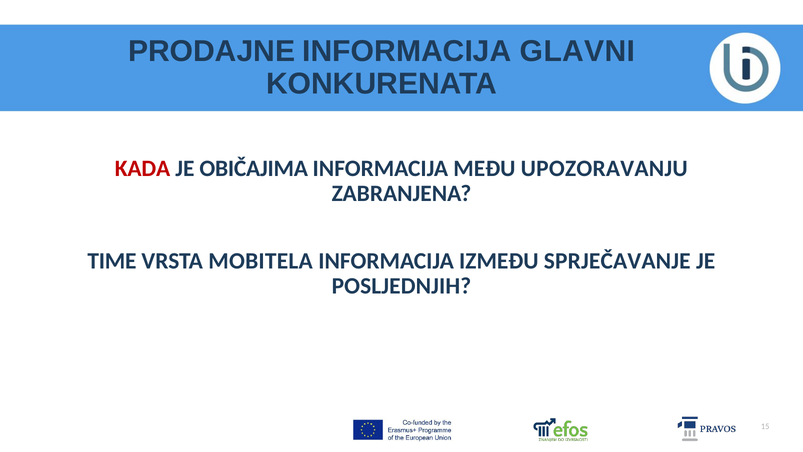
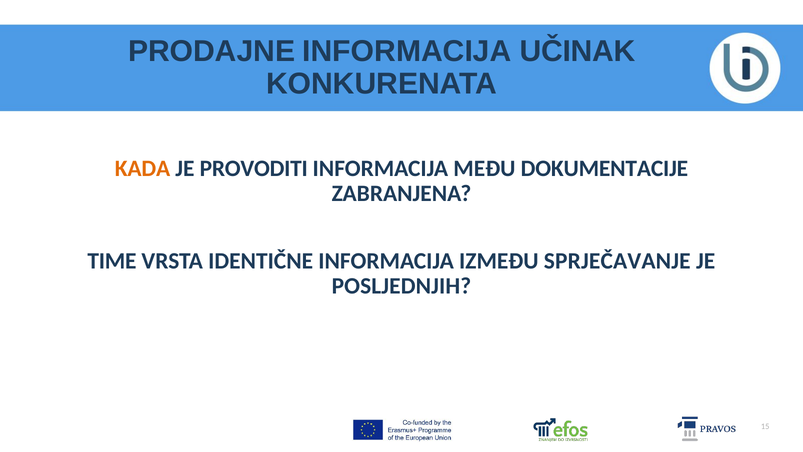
GLAVNI: GLAVNI -> UČINAK
KADA colour: red -> orange
OBIČAJIMA: OBIČAJIMA -> PROVODITI
UPOZORAVANJU: UPOZORAVANJU -> DOKUMENTACIJE
MOBITELA: MOBITELA -> IDENTIČNE
